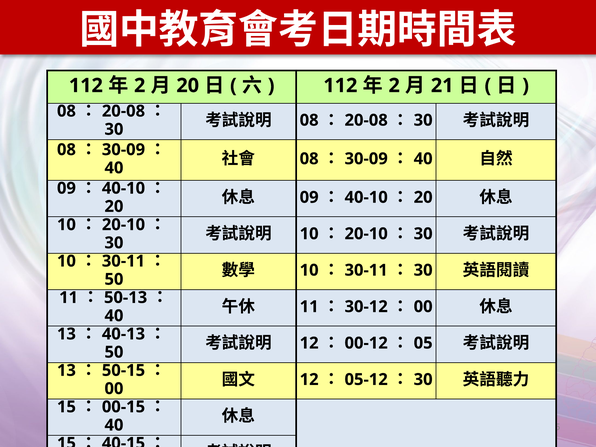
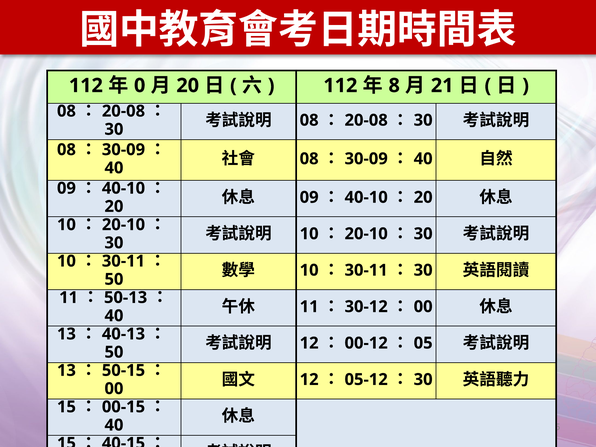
2 at (140, 86): 2 -> 0
2 at (394, 86): 2 -> 8
